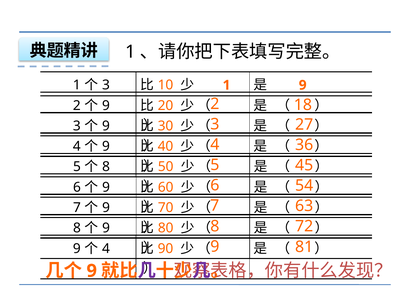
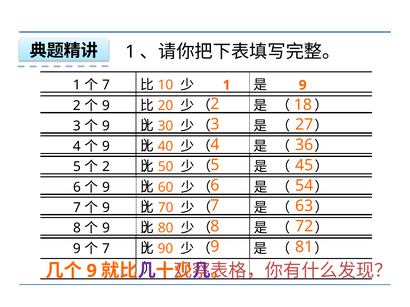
3 at (106, 85): 3 -> 7
8 at (106, 167): 8 -> 2
4 at (106, 249): 4 -> 7
